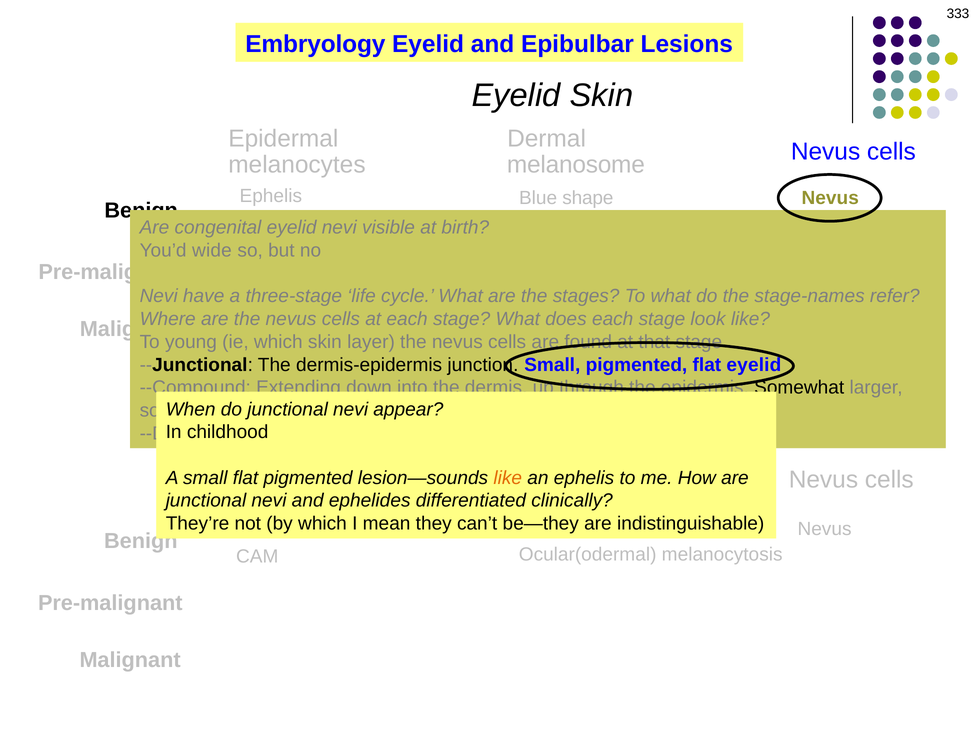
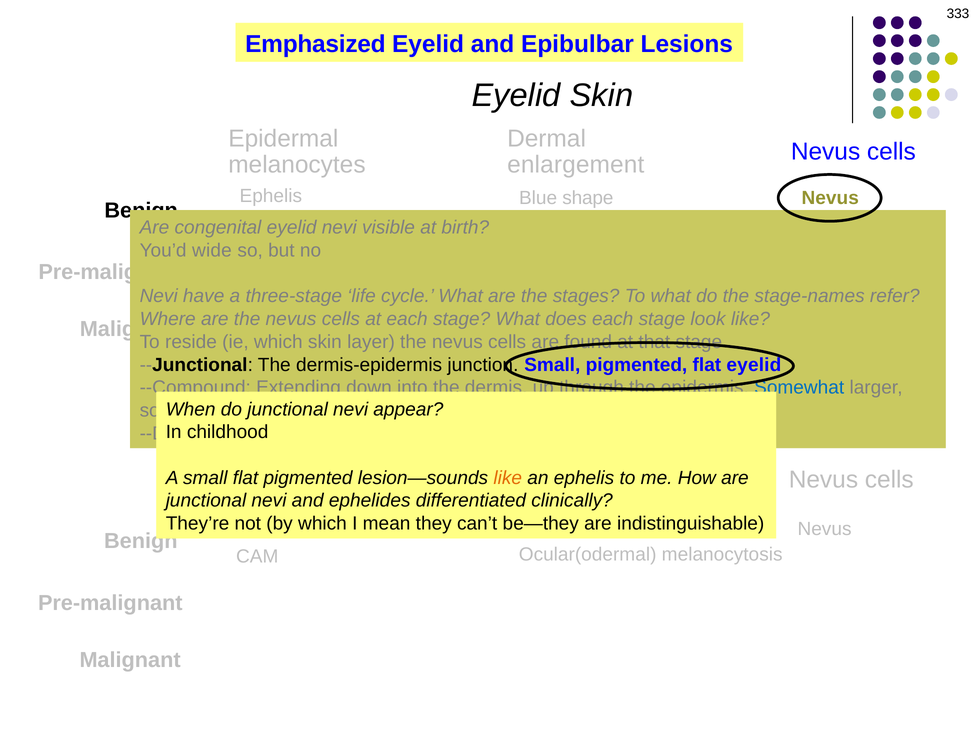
Embryology: Embryology -> Emphasized
melanosome: melanosome -> enlargement
young: young -> reside
Somewhat at (799, 388) colour: black -> blue
